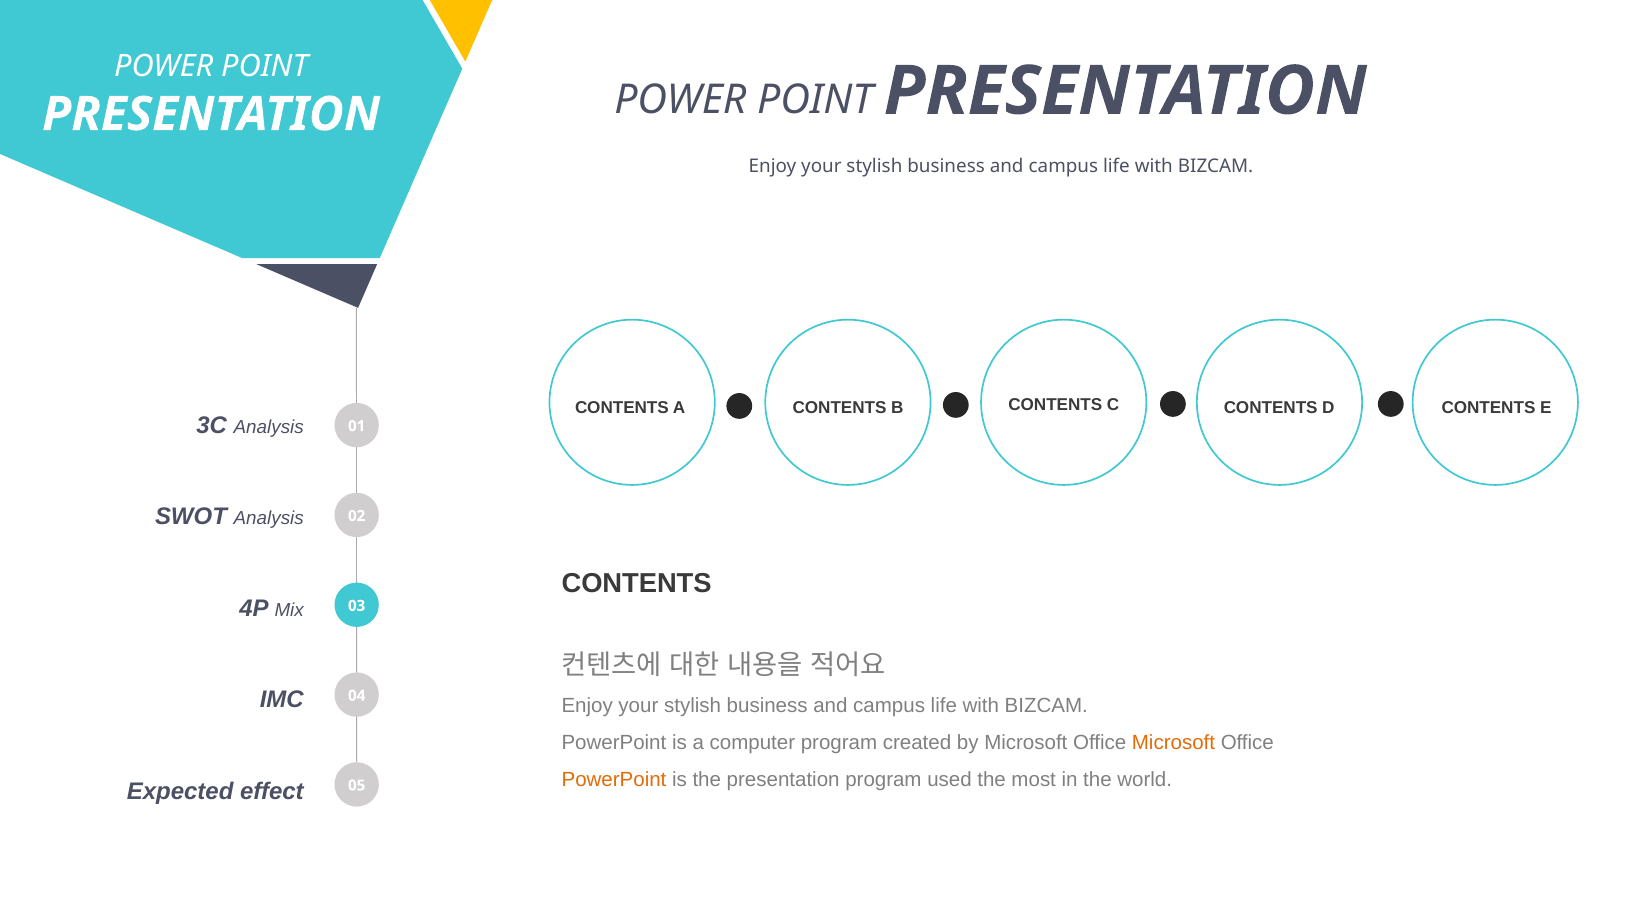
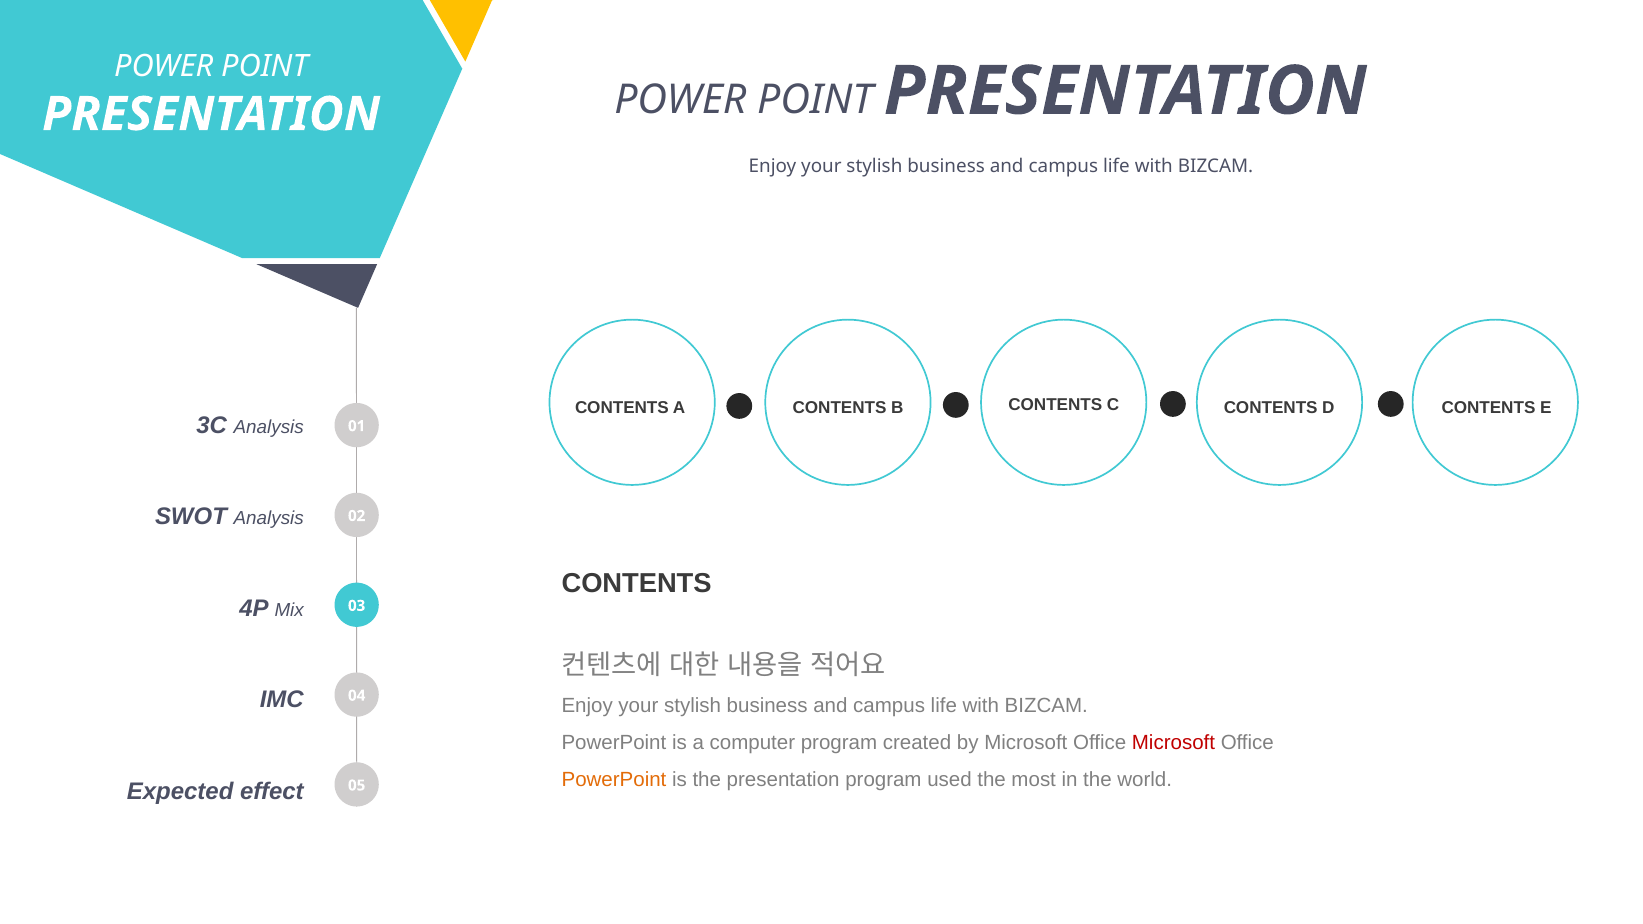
Microsoft at (1173, 743) colour: orange -> red
